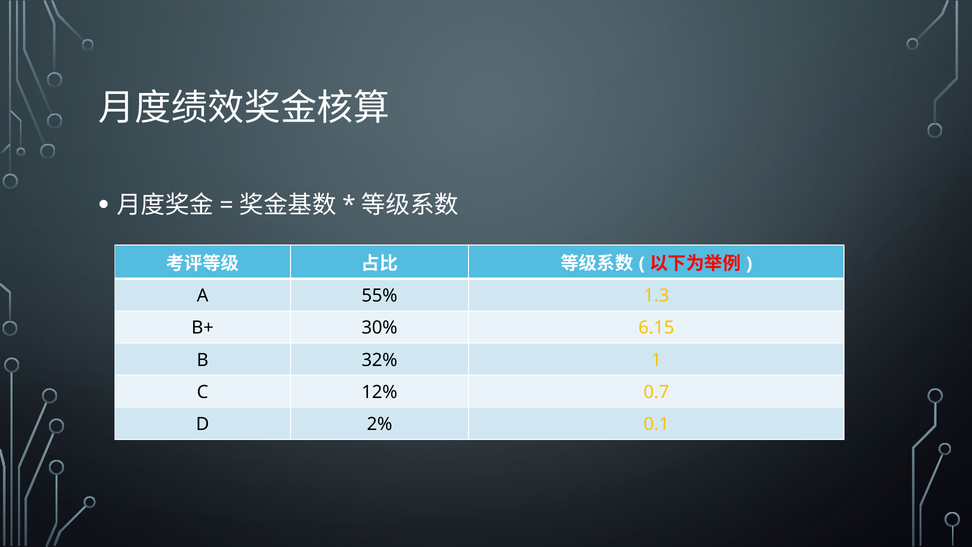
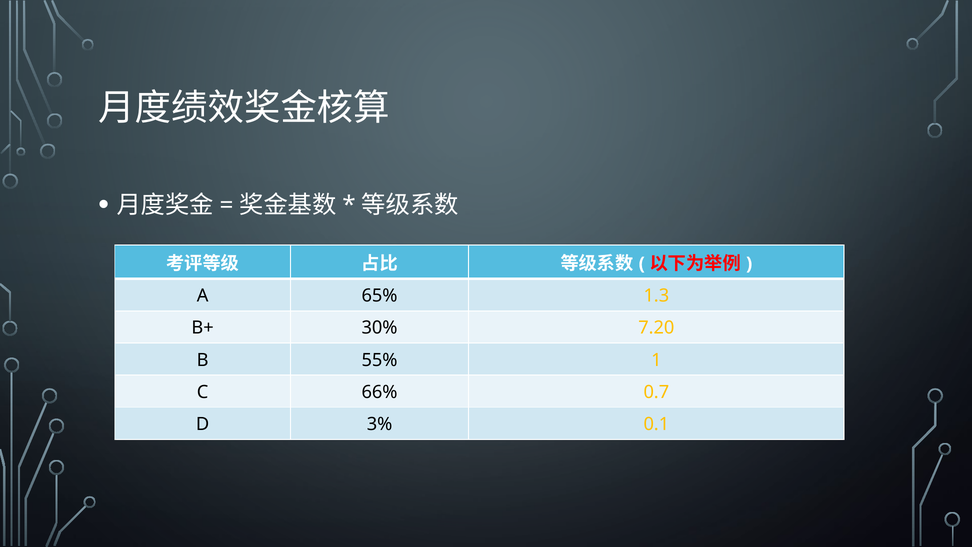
55%: 55% -> 65%
6.15: 6.15 -> 7.20
32%: 32% -> 55%
12%: 12% -> 66%
2%: 2% -> 3%
